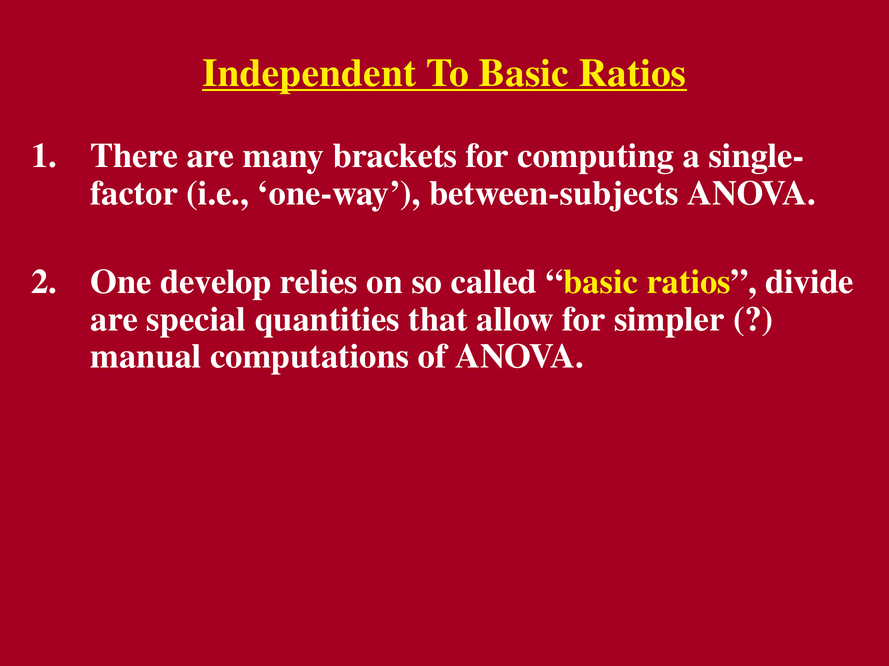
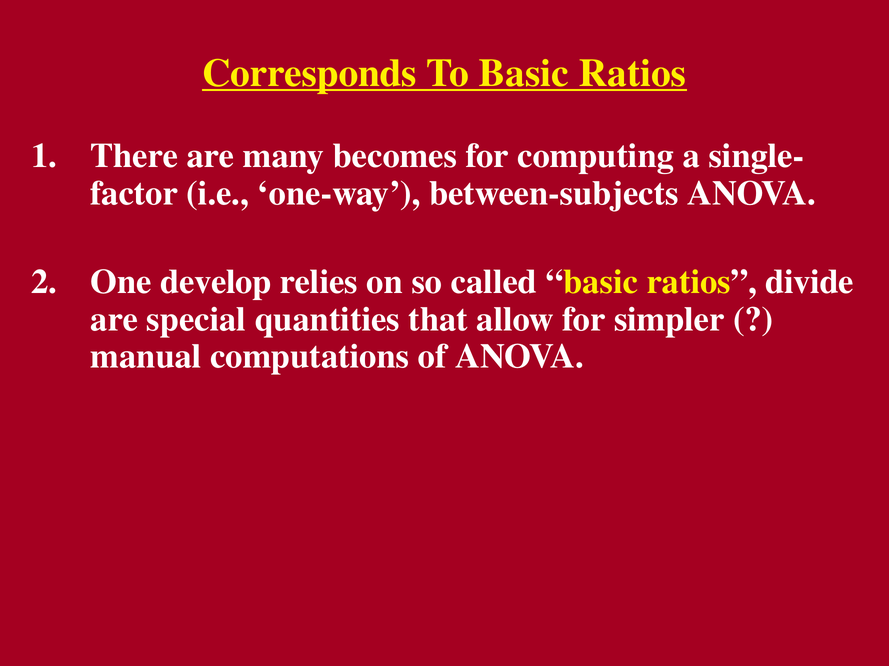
Independent: Independent -> Corresponds
brackets: brackets -> becomes
